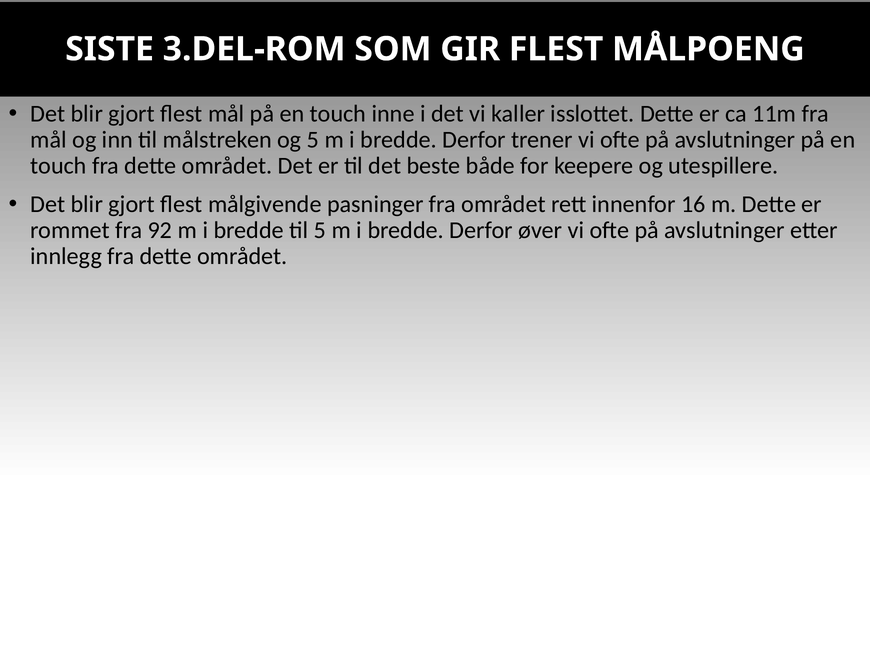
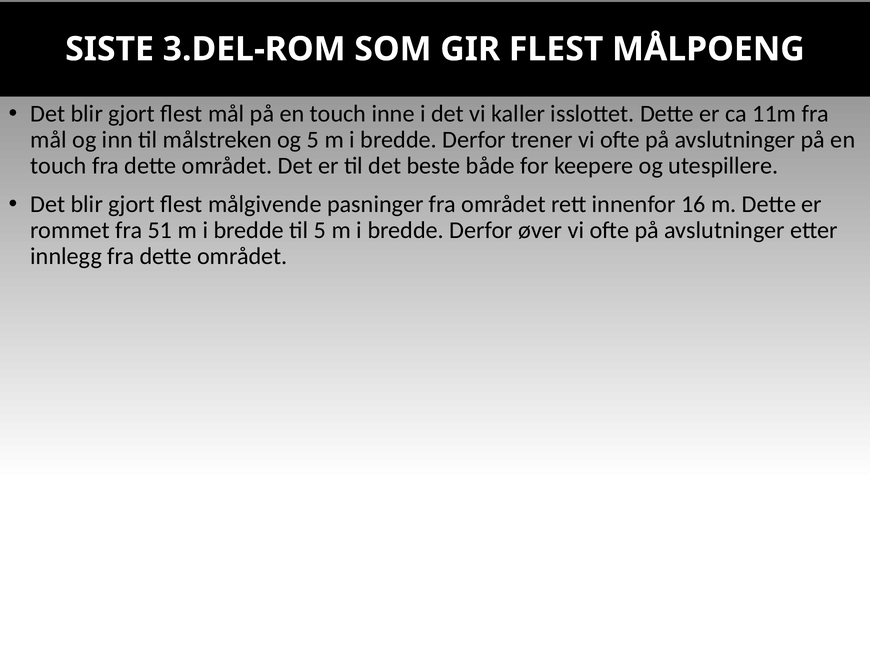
92: 92 -> 51
